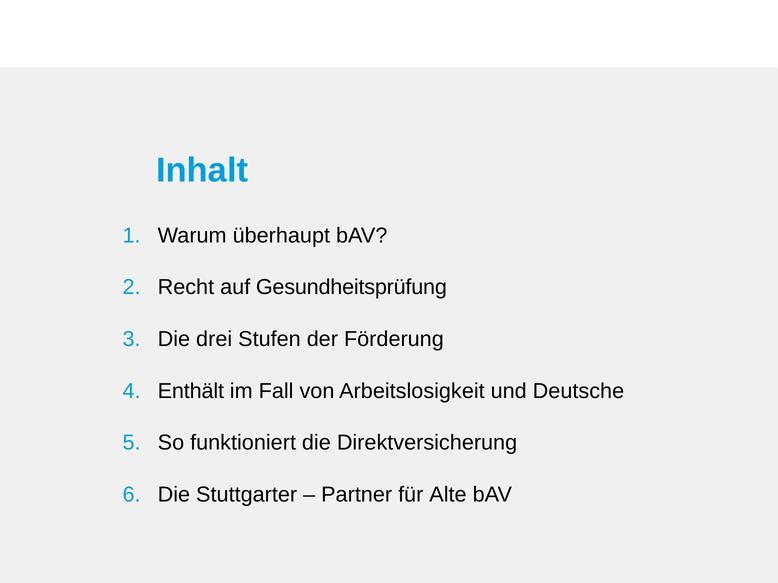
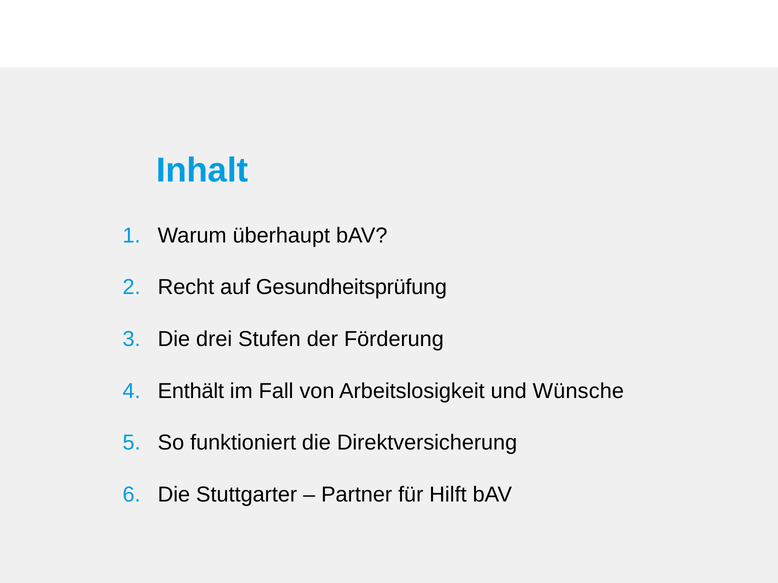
Deutsche: Deutsche -> Wünsche
Alte: Alte -> Hilft
